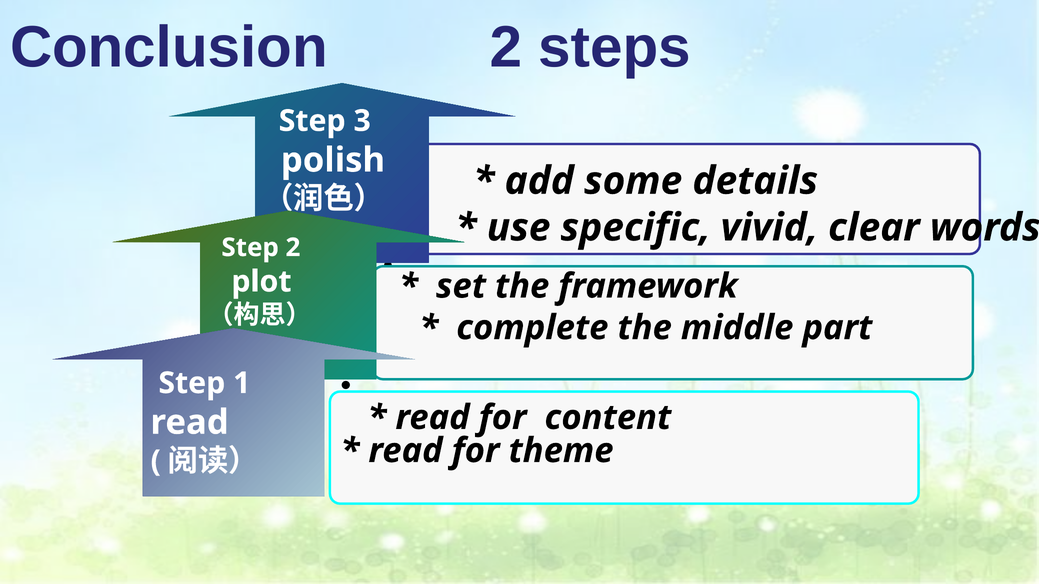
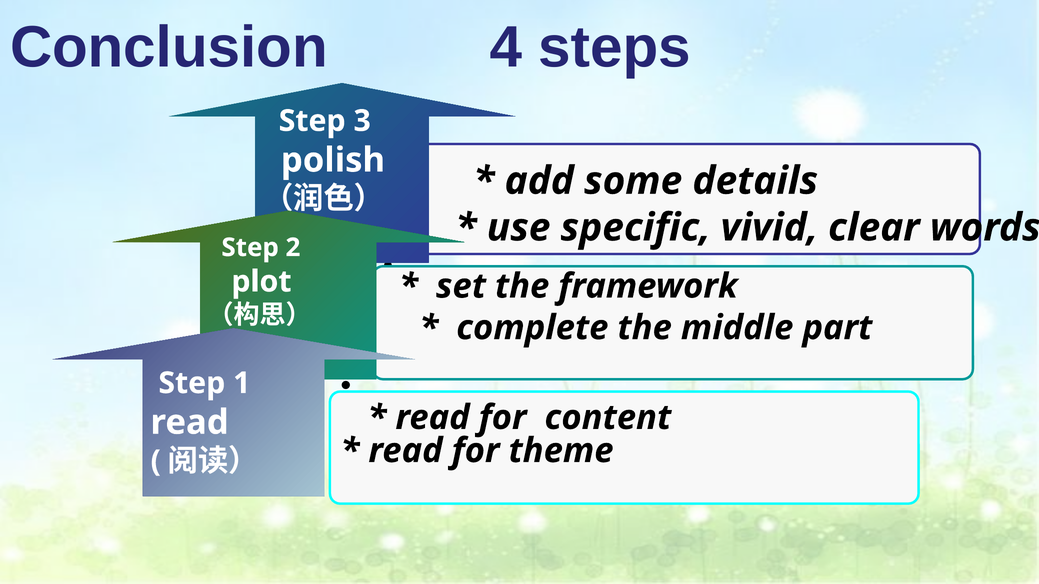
Conclusion 2: 2 -> 4
